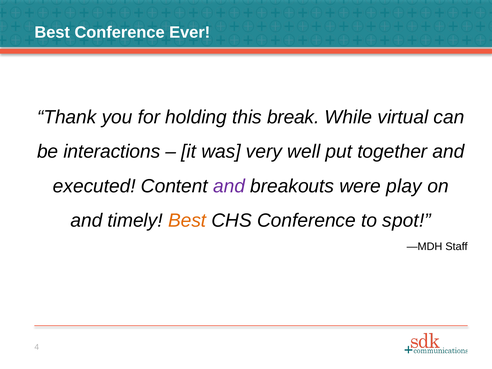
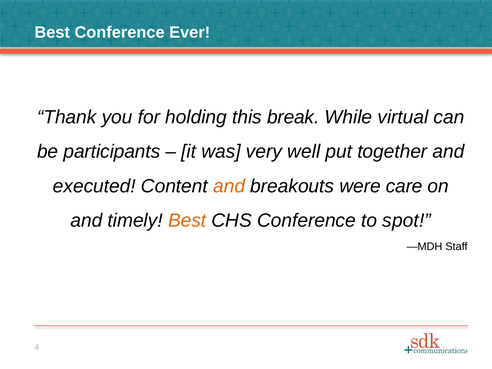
interactions: interactions -> participants
and at (229, 186) colour: purple -> orange
play: play -> care
